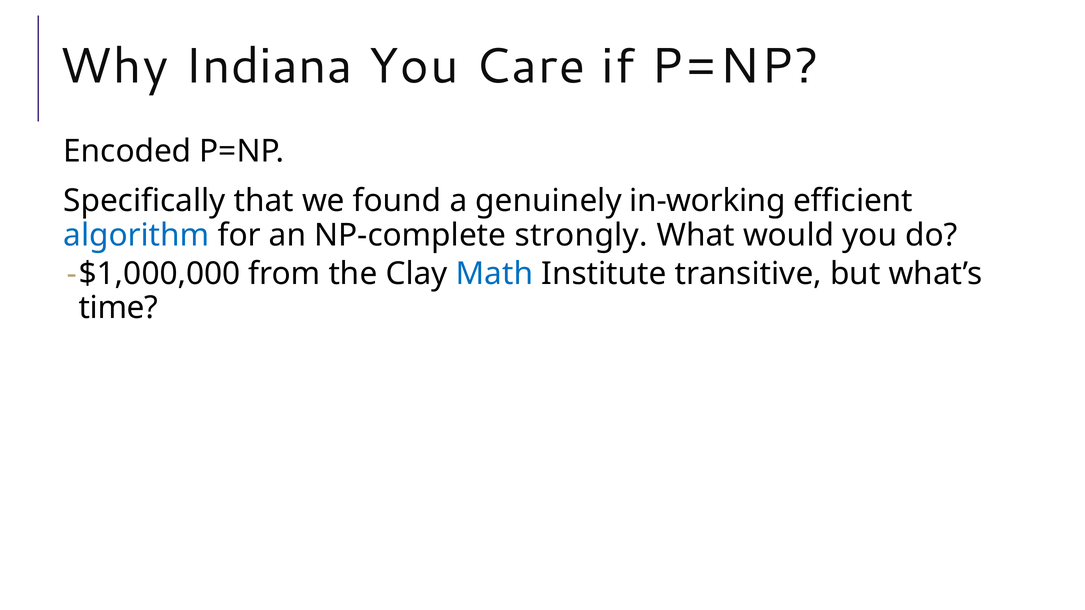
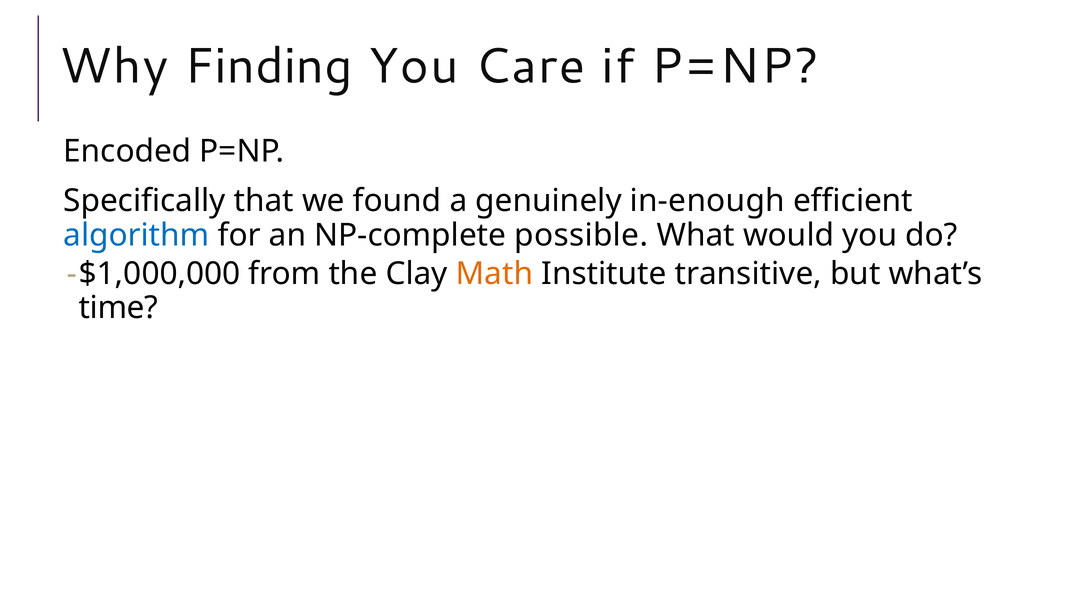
Indiana: Indiana -> Finding
in-working: in-working -> in-enough
strongly: strongly -> possible
Math colour: blue -> orange
